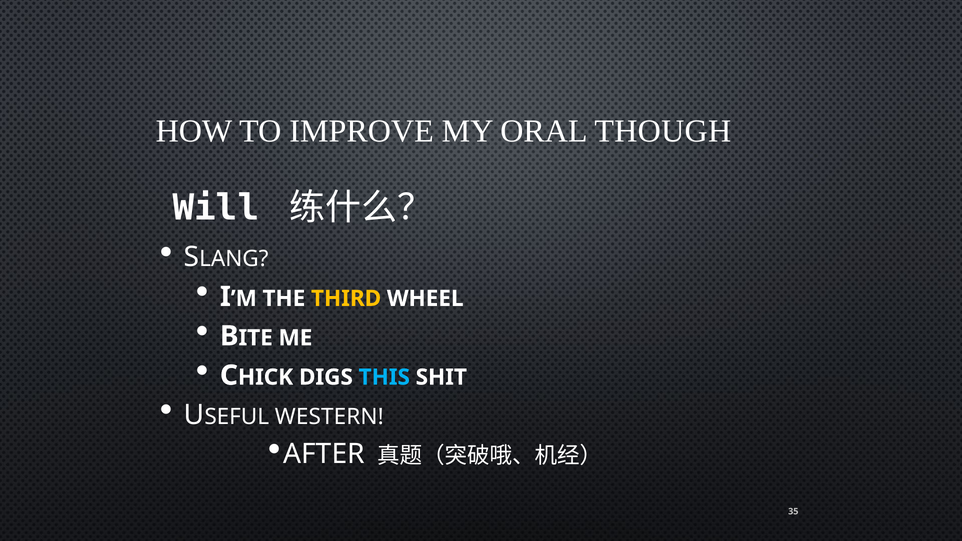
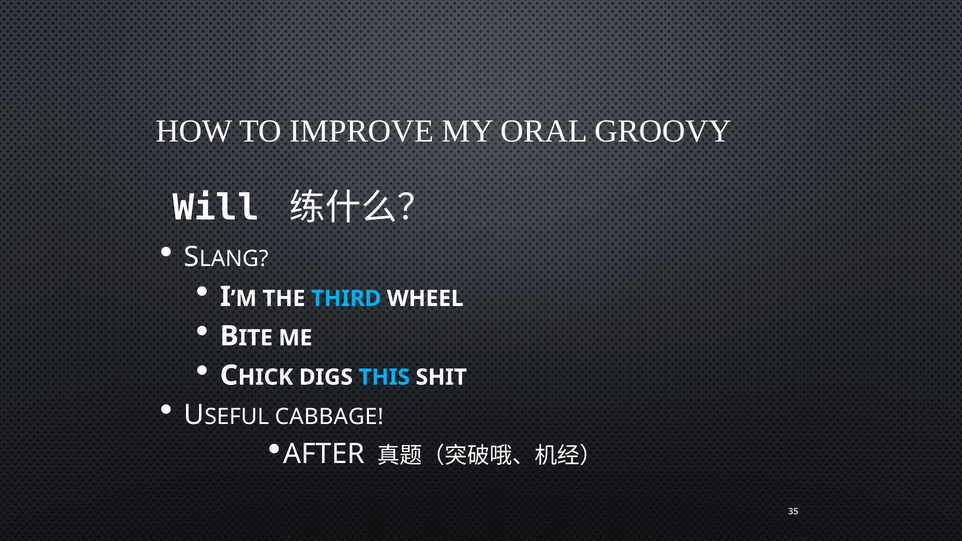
THOUGH: THOUGH -> GROOVY
THIRD colour: yellow -> light blue
WESTERN: WESTERN -> CABBAGE
